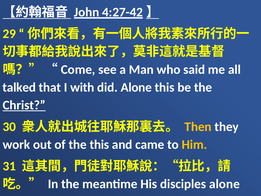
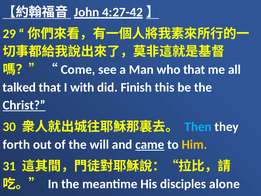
who said: said -> that
did Alone: Alone -> Finish
Then colour: yellow -> light blue
work: work -> forth
the this: this -> will
came underline: none -> present
